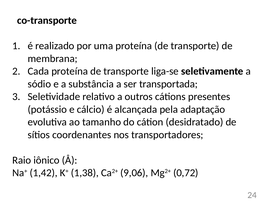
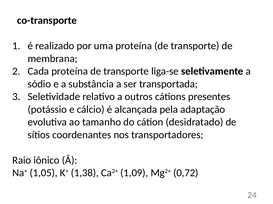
1,42: 1,42 -> 1,05
9,06: 9,06 -> 1,09
